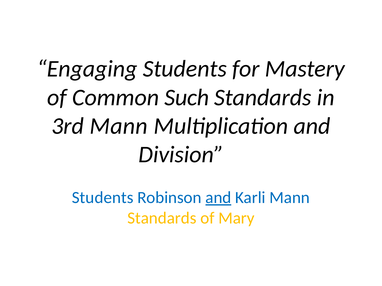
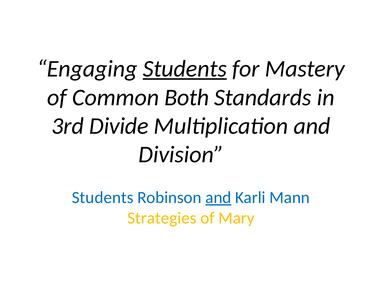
Students at (185, 69) underline: none -> present
Such: Such -> Both
3rd Mann: Mann -> Divide
Standards at (162, 218): Standards -> Strategies
